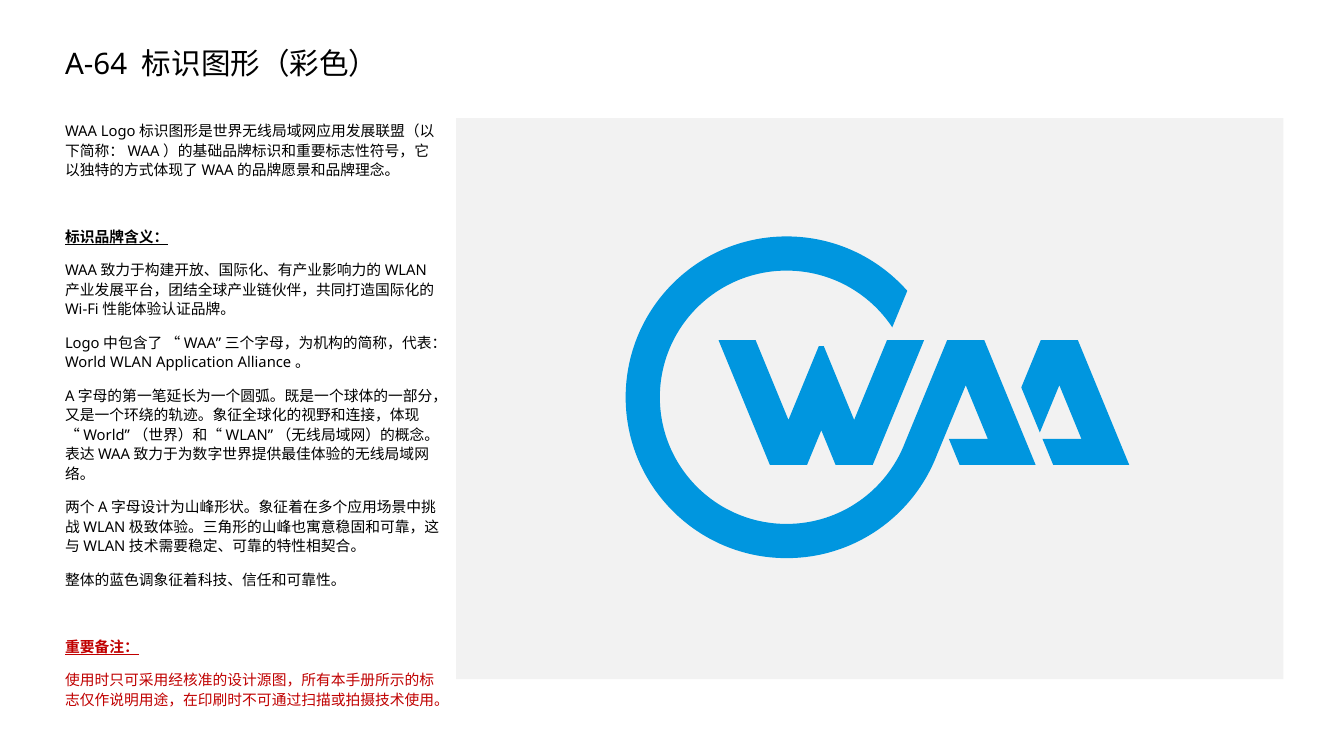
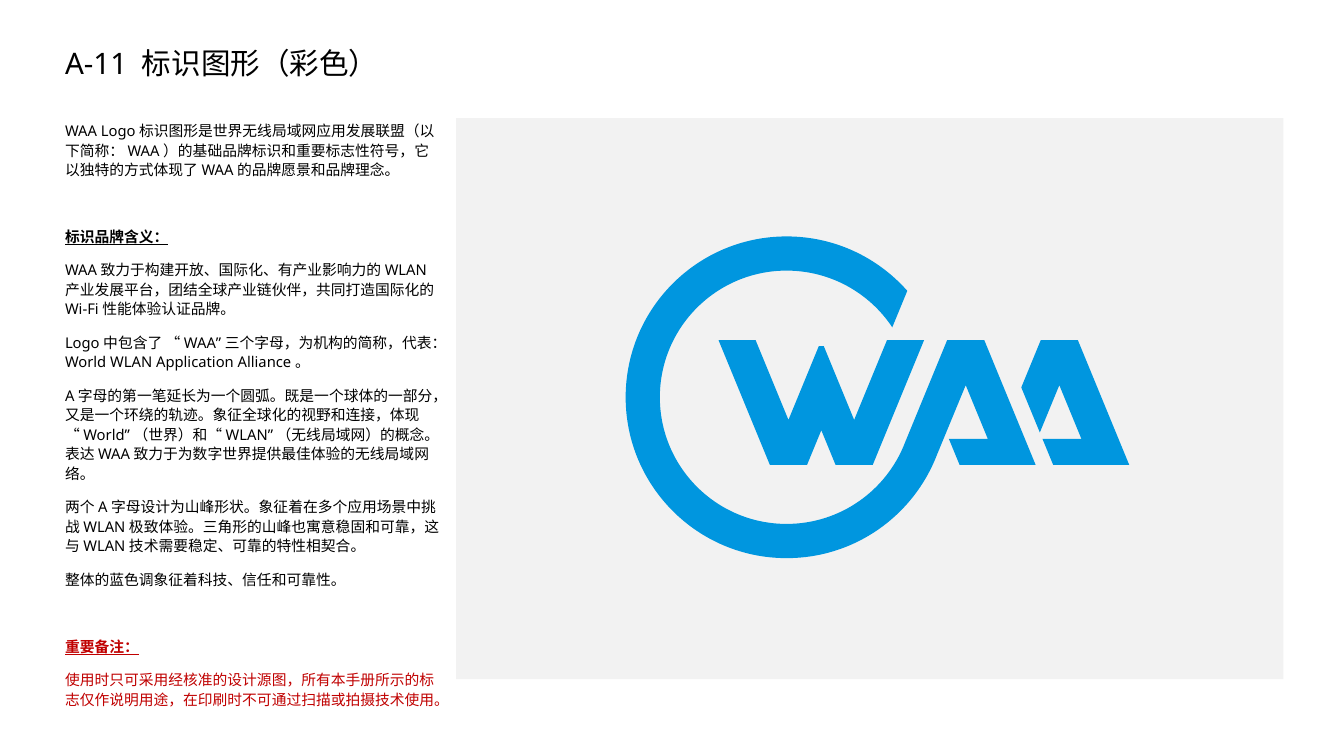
A-64: A-64 -> A-11
